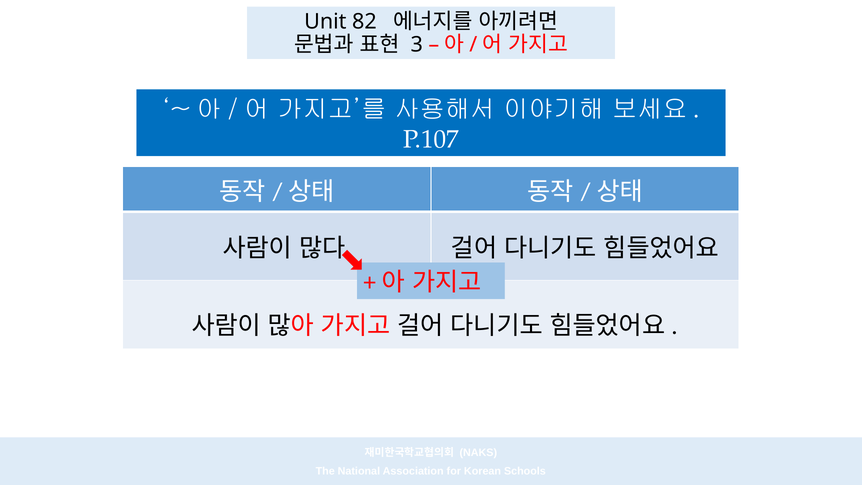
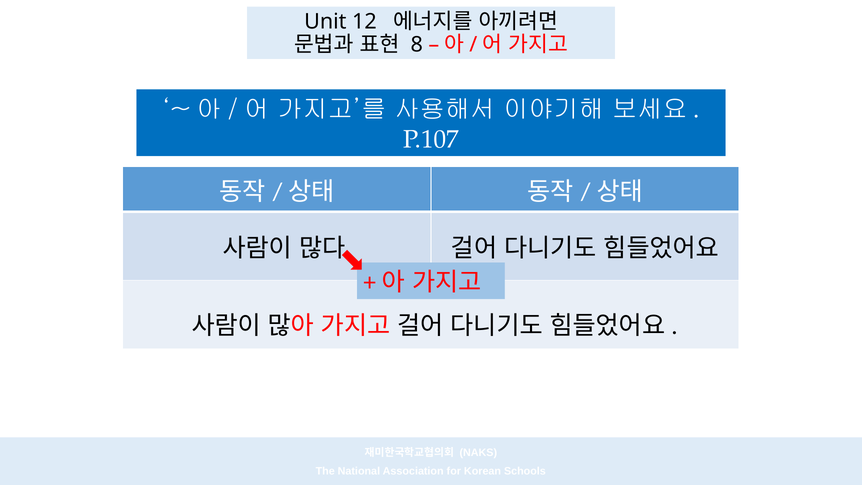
82: 82 -> 12
3: 3 -> 8
